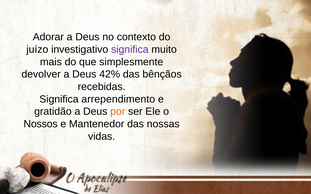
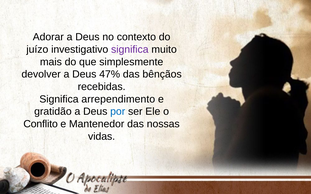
42%: 42% -> 47%
por colour: orange -> blue
Nossos: Nossos -> Conflito
